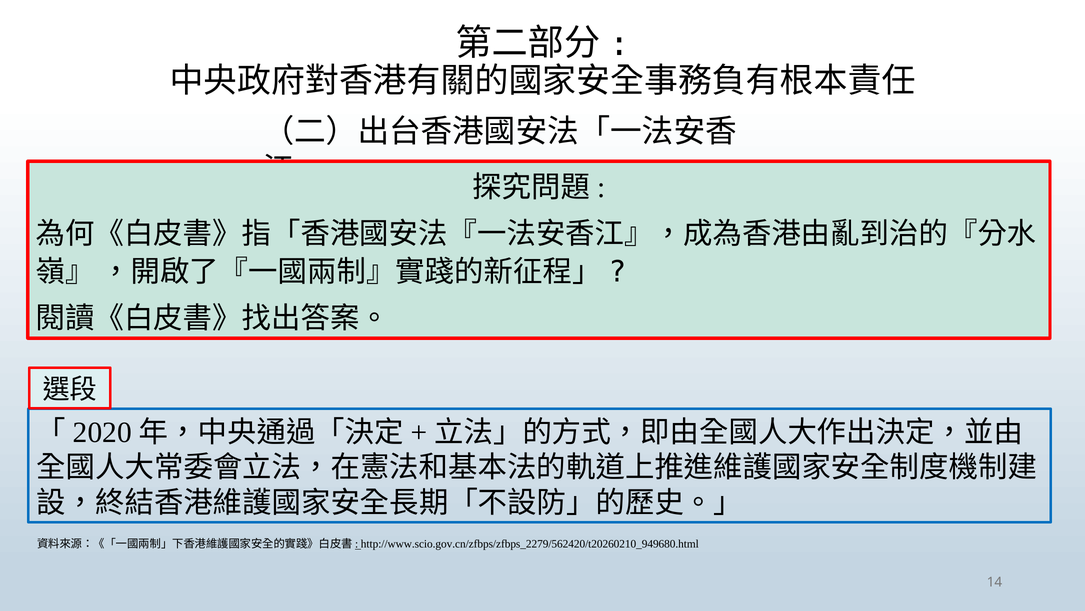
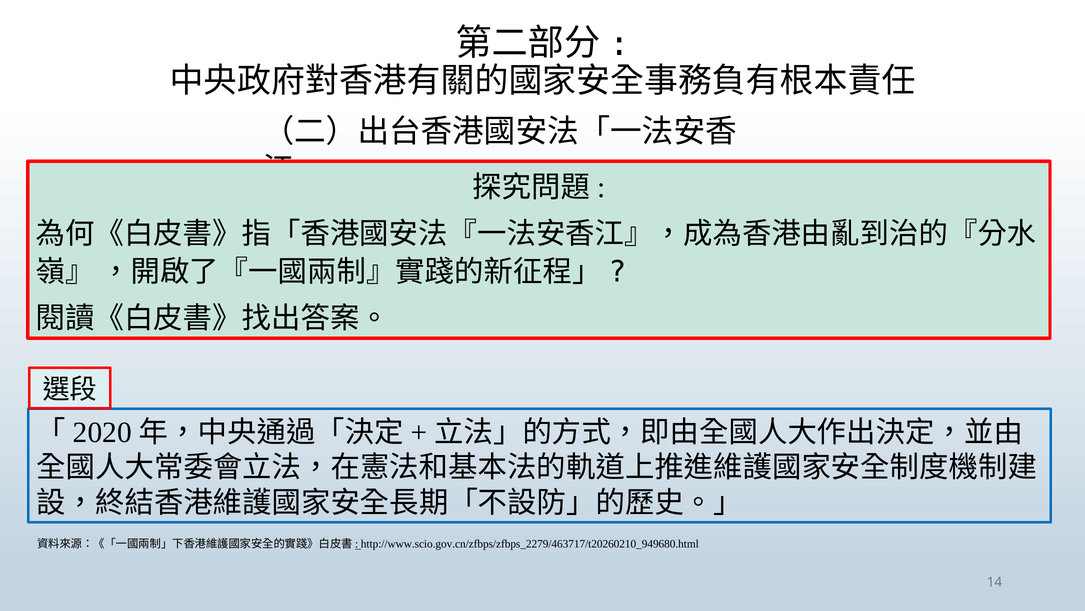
http://www.scio.gov.cn/zfbps/zfbps_2279/562420/t20260210_949680.html: http://www.scio.gov.cn/zfbps/zfbps_2279/562420/t20260210_949680.html -> http://www.scio.gov.cn/zfbps/zfbps_2279/463717/t20260210_949680.html
